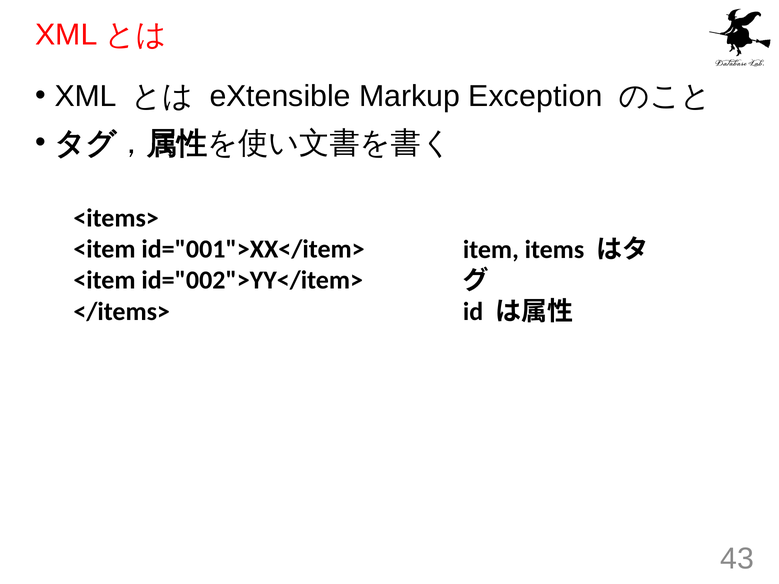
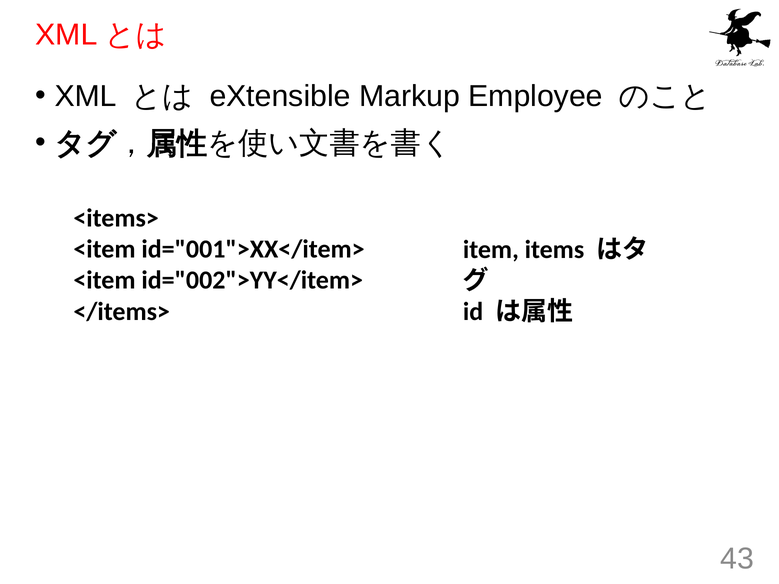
Exception: Exception -> Employee
